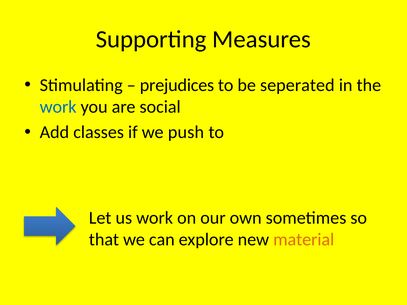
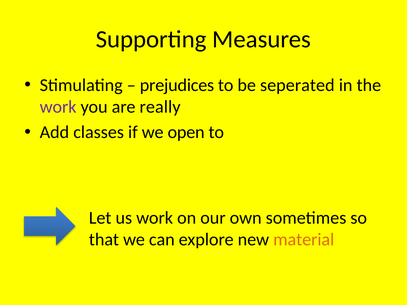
work at (58, 107) colour: blue -> purple
social: social -> really
push: push -> open
